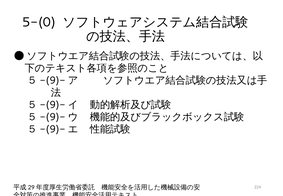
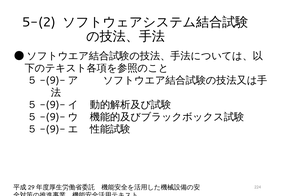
5-(0: 5-(0 -> 5-(2
